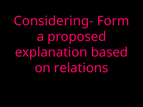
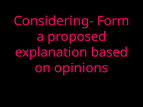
relations: relations -> opinions
